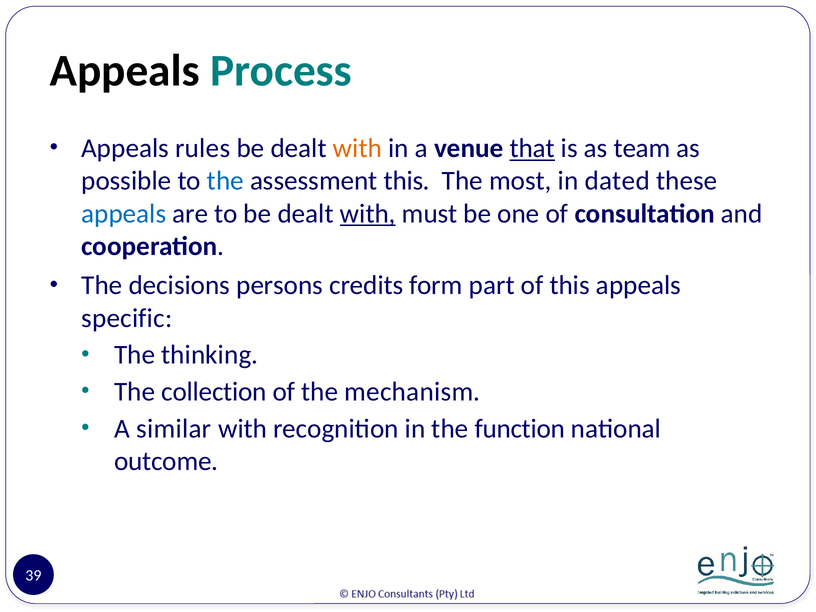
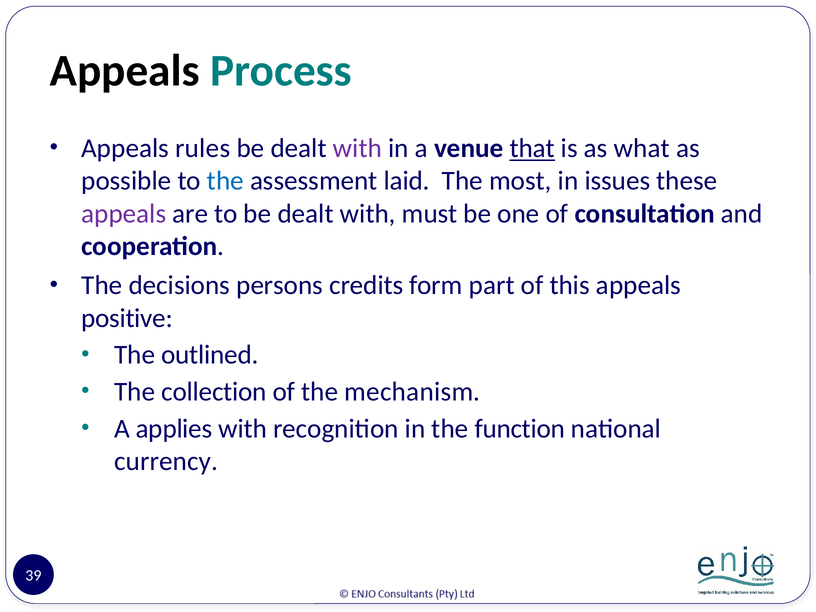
with at (357, 148) colour: orange -> purple
team: team -> what
assessment this: this -> laid
dated: dated -> issues
appeals at (124, 214) colour: blue -> purple
with at (368, 214) underline: present -> none
specific: specific -> positive
thinking: thinking -> outlined
similar: similar -> applies
outcome: outcome -> currency
